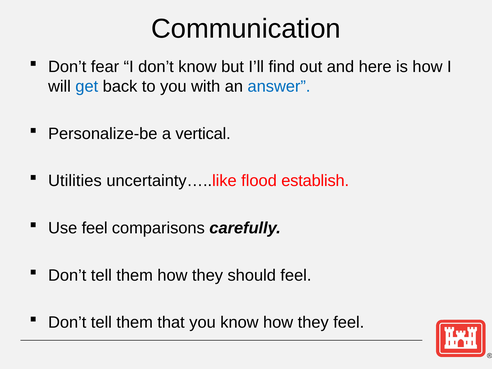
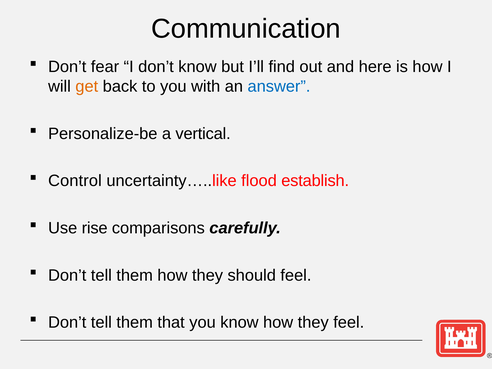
get colour: blue -> orange
Utilities: Utilities -> Control
Use feel: feel -> rise
